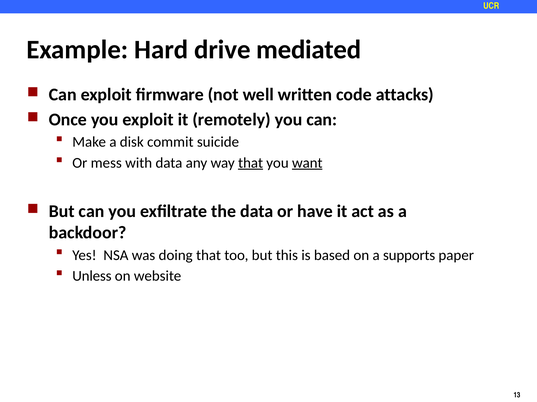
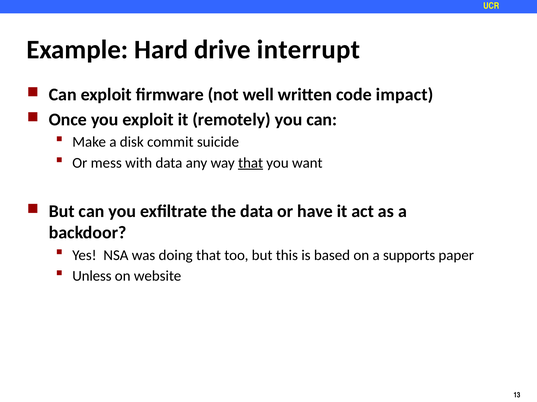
mediated: mediated -> interrupt
attacks: attacks -> impact
want underline: present -> none
